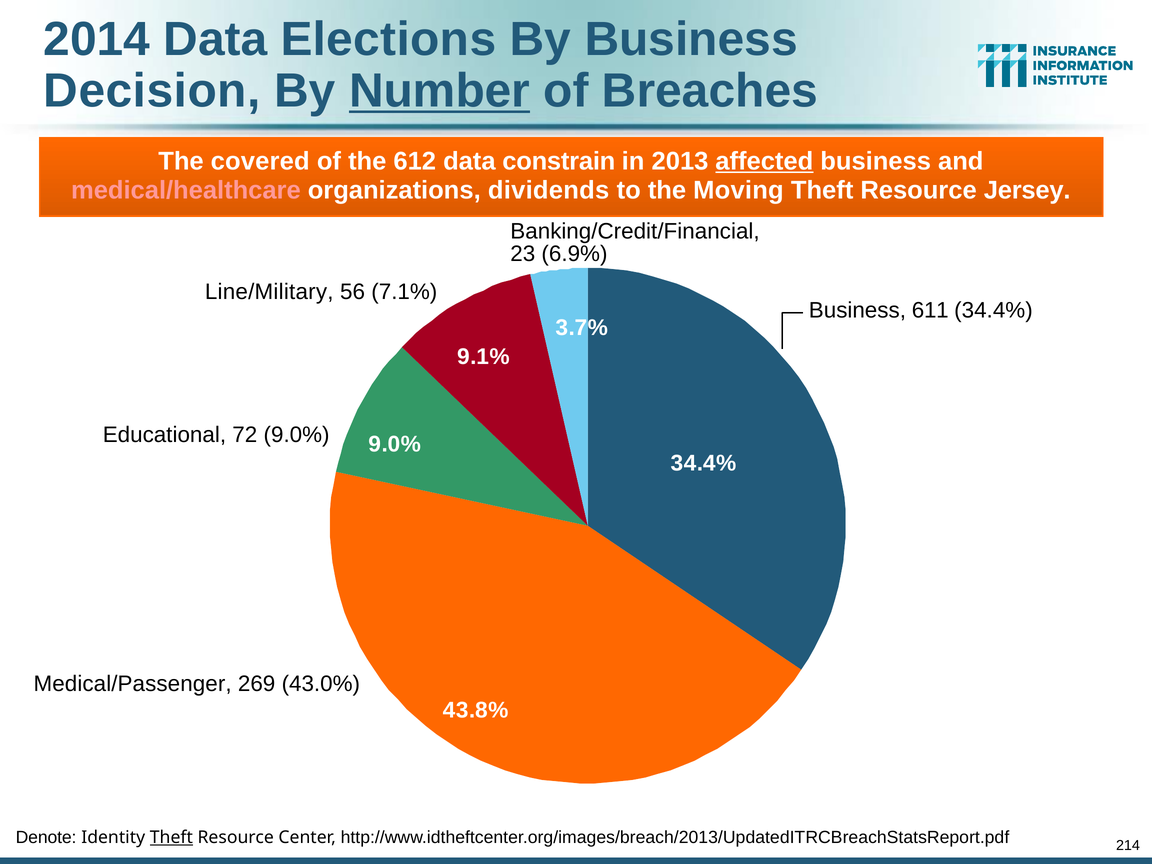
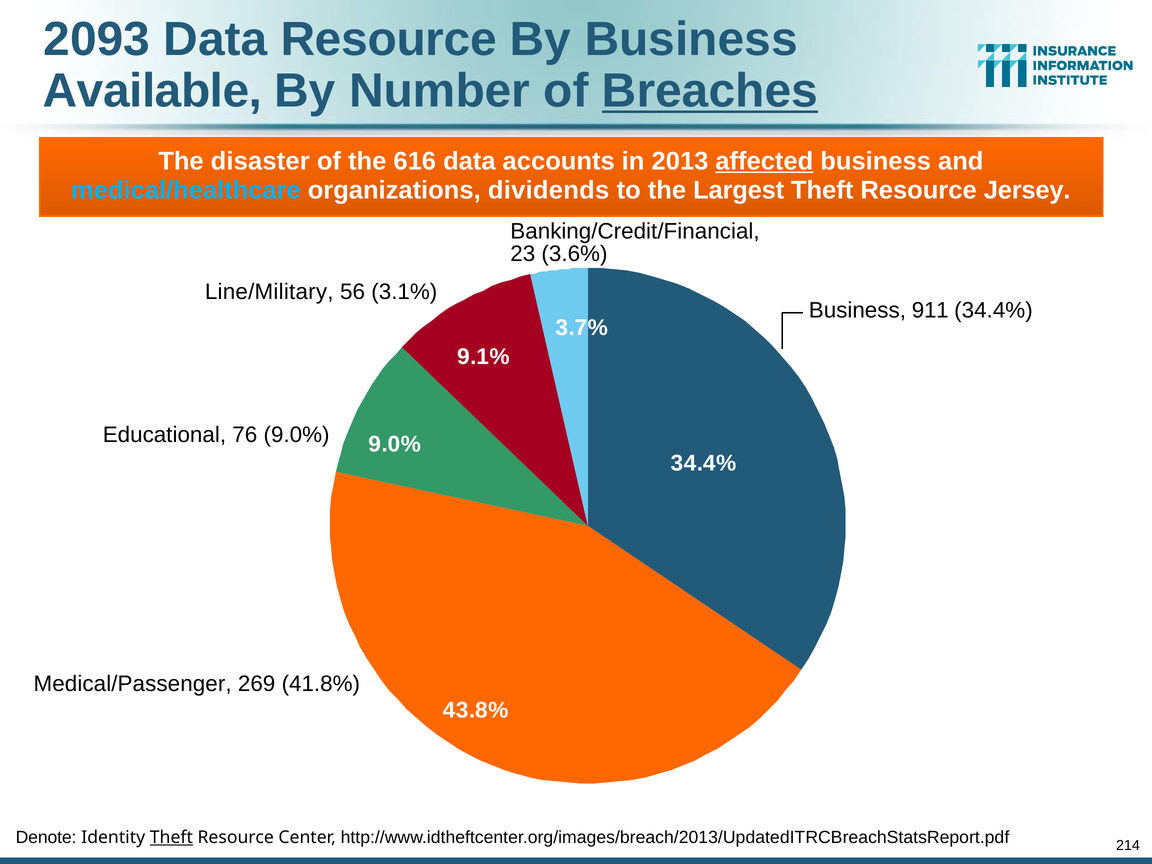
2014: 2014 -> 2093
Data Elections: Elections -> Resource
Decision: Decision -> Available
Number underline: present -> none
Breaches underline: none -> present
covered: covered -> disaster
612: 612 -> 616
constrain: constrain -> accounts
medical/healthcare colour: pink -> light blue
Moving: Moving -> Largest
6.9%: 6.9% -> 3.6%
7.1%: 7.1% -> 3.1%
611: 611 -> 911
72: 72 -> 76
43.0%: 43.0% -> 41.8%
